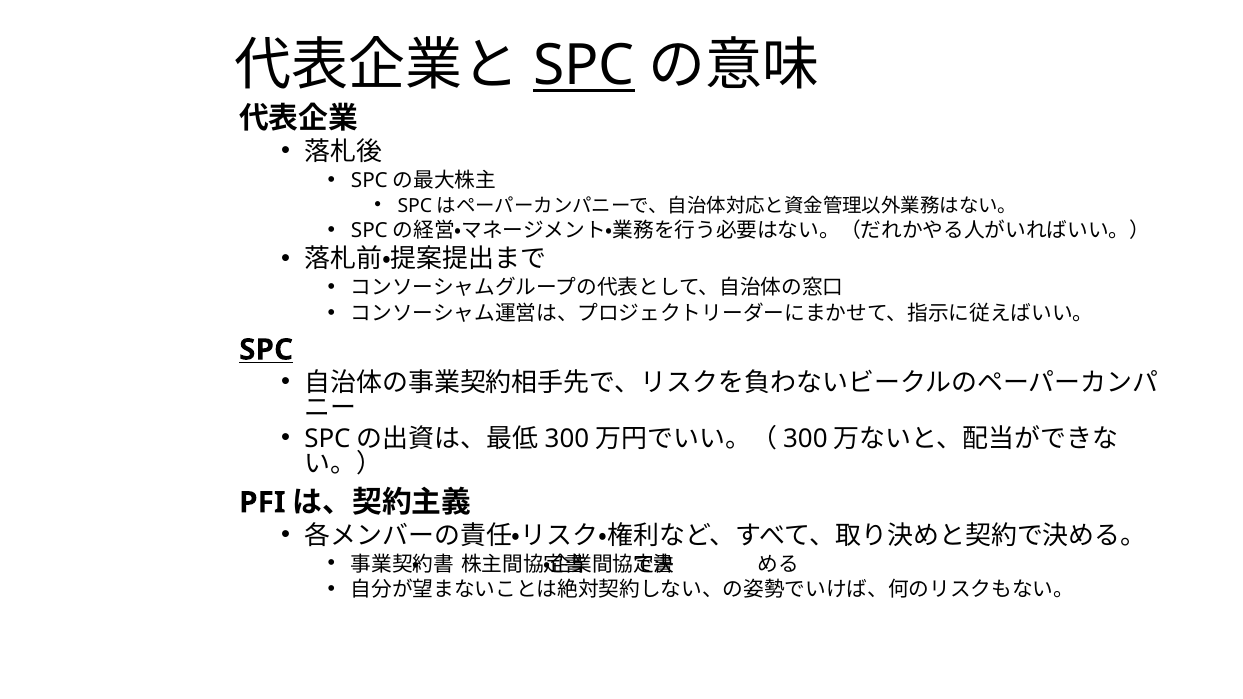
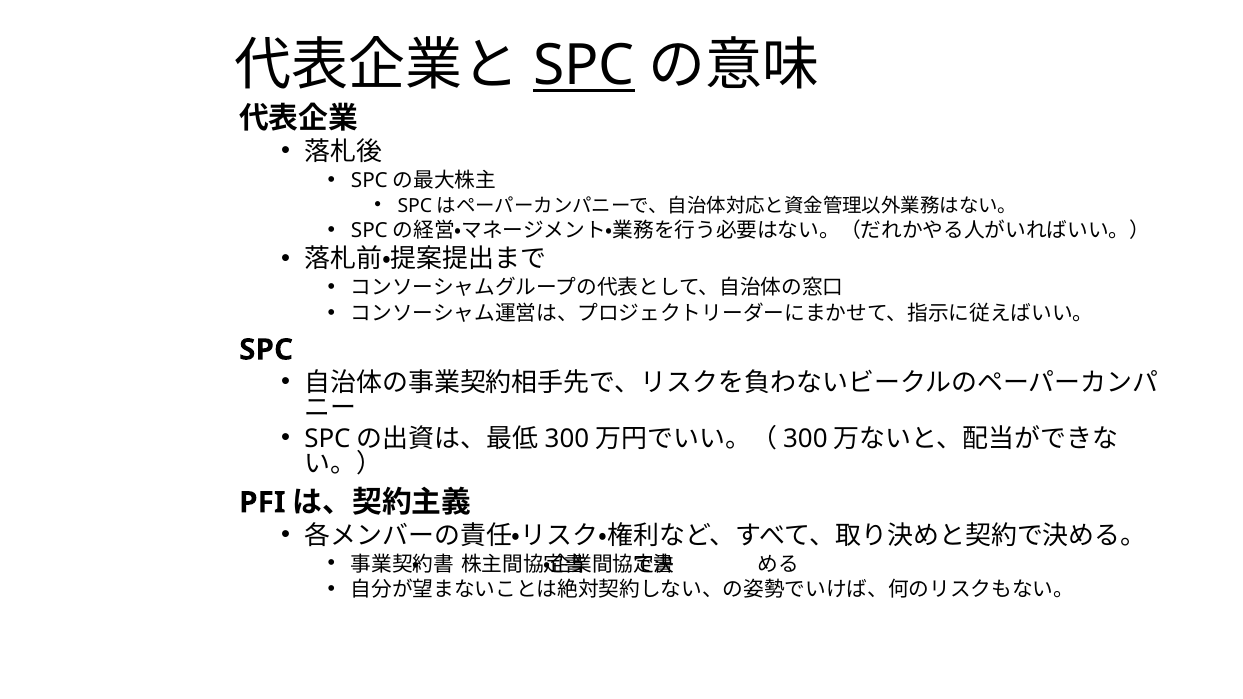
SPC at (266, 350) underline: present -> none
